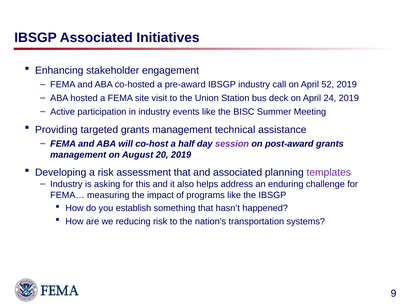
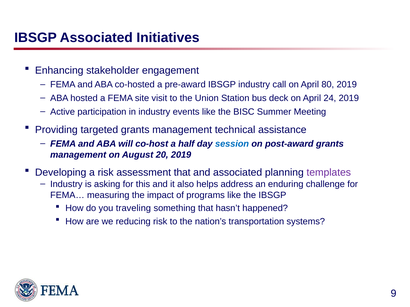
52: 52 -> 80
session colour: purple -> blue
establish: establish -> traveling
